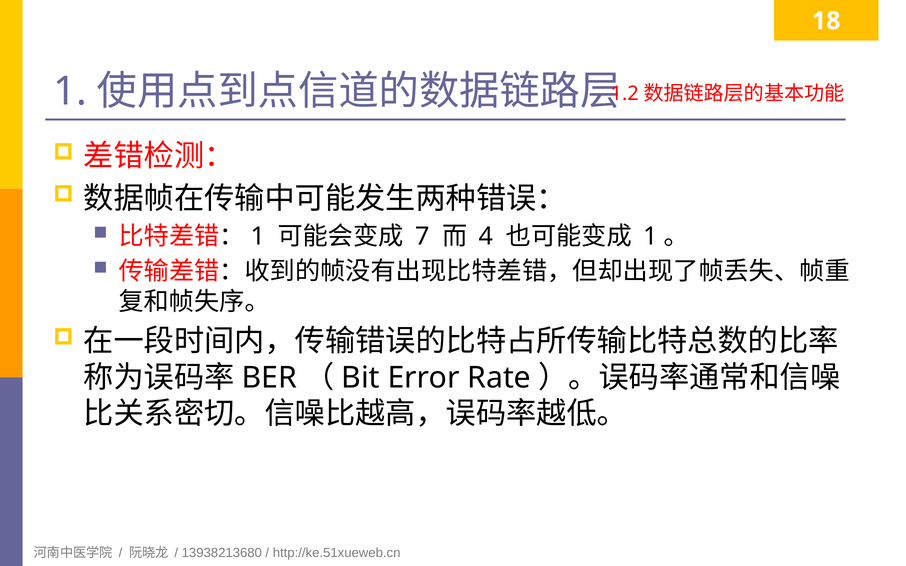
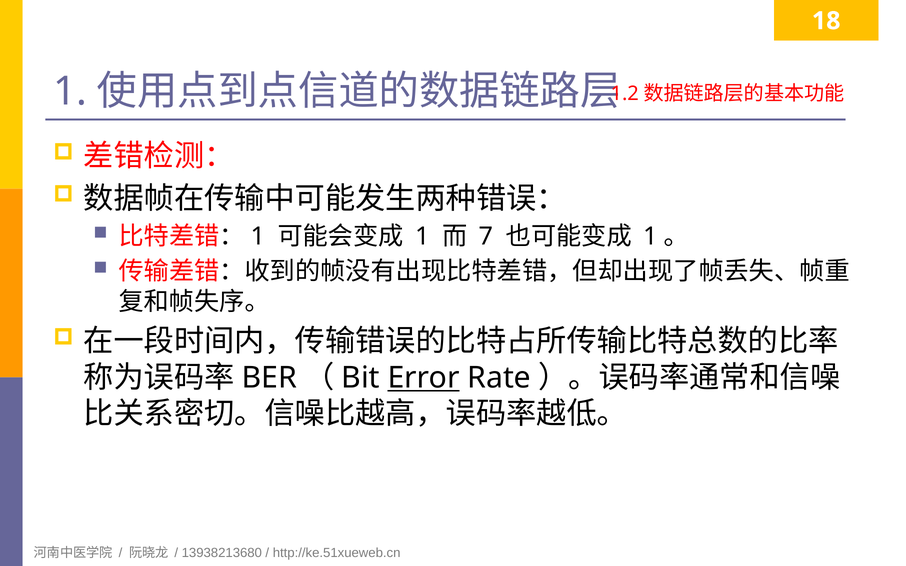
7 at (422, 237): 7 -> 1
4: 4 -> 7
Error underline: none -> present
